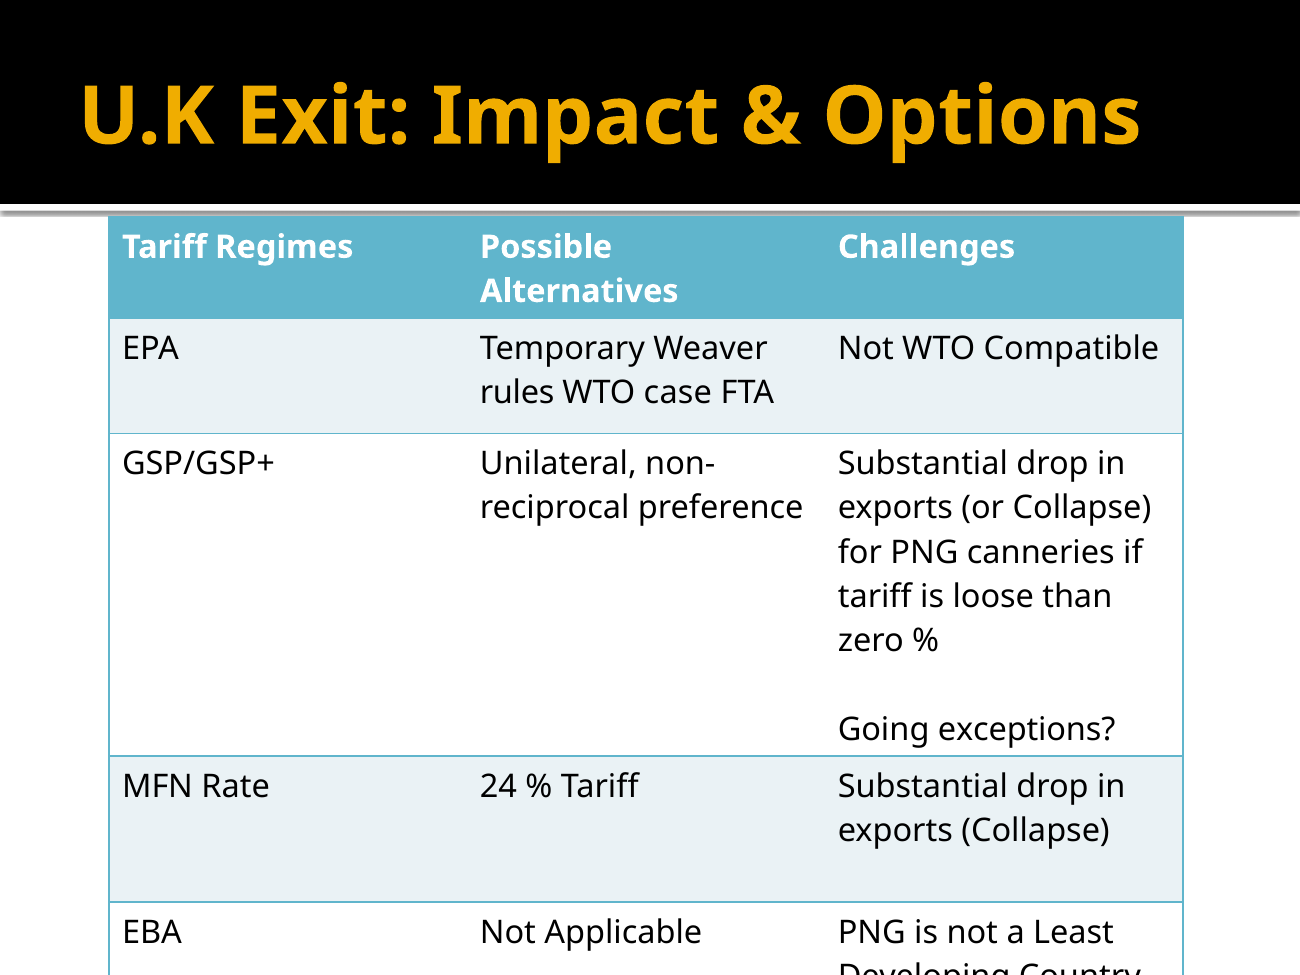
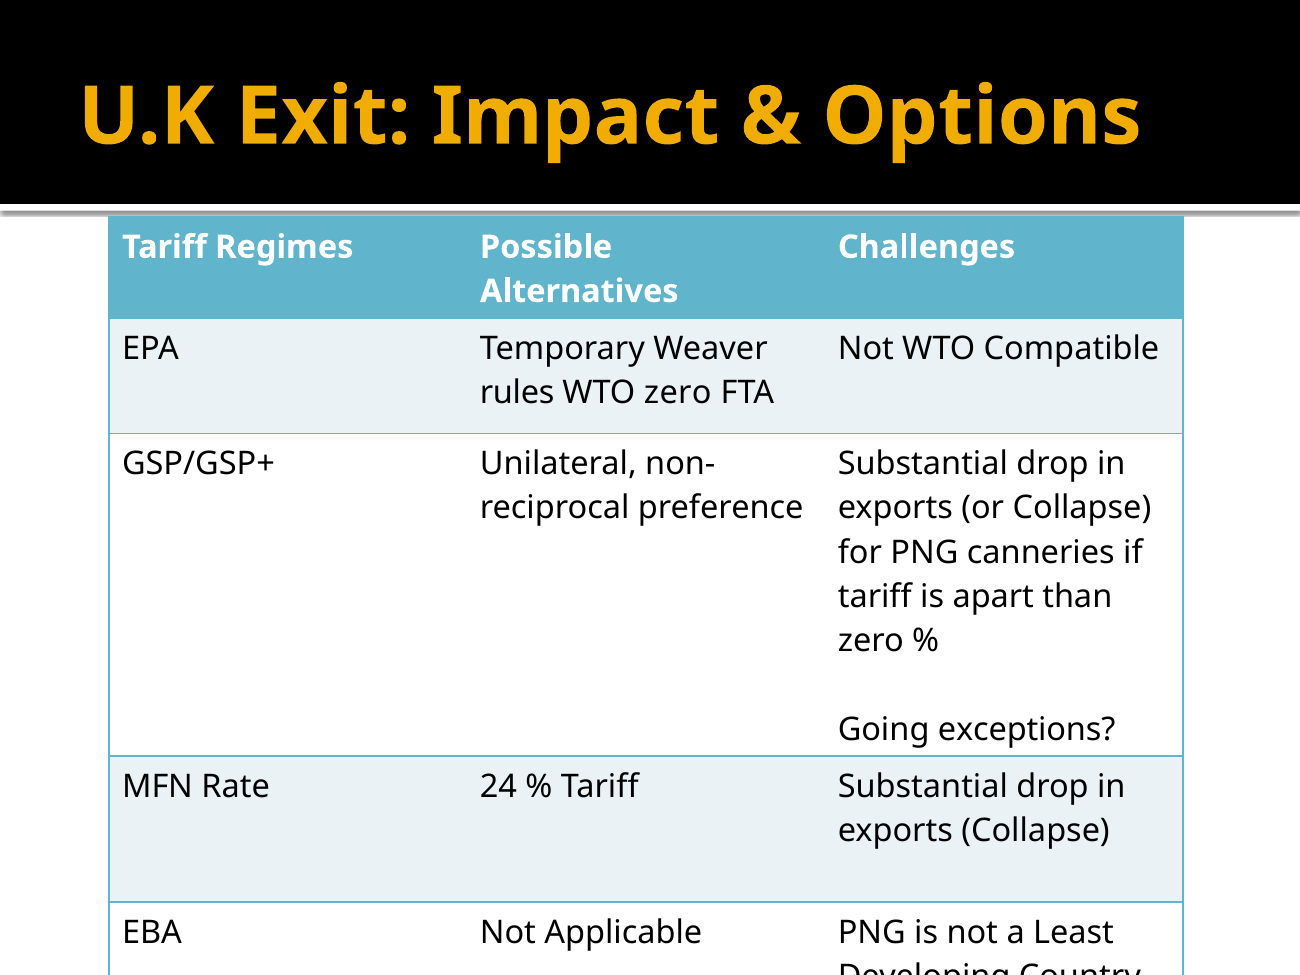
WTO case: case -> zero
loose: loose -> apart
